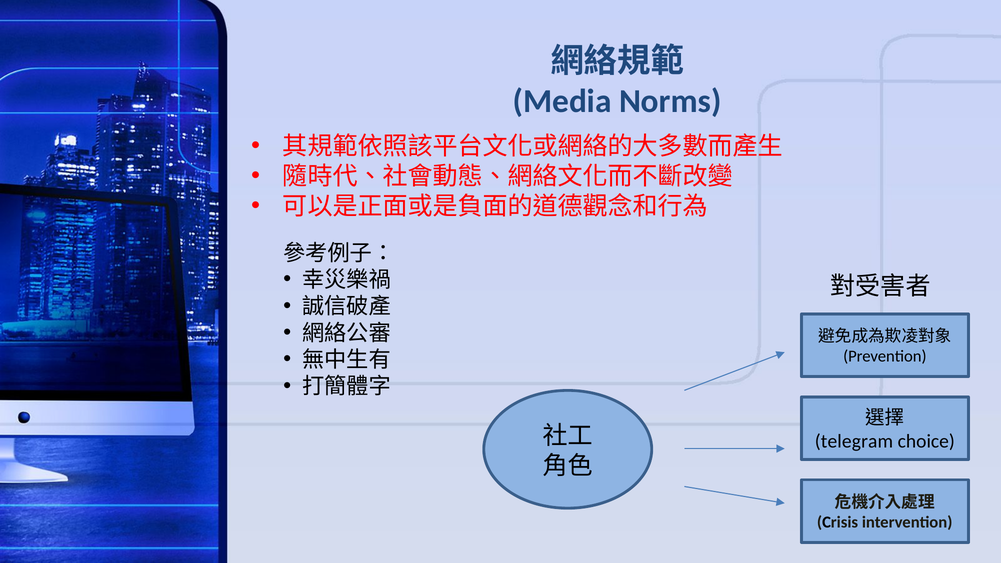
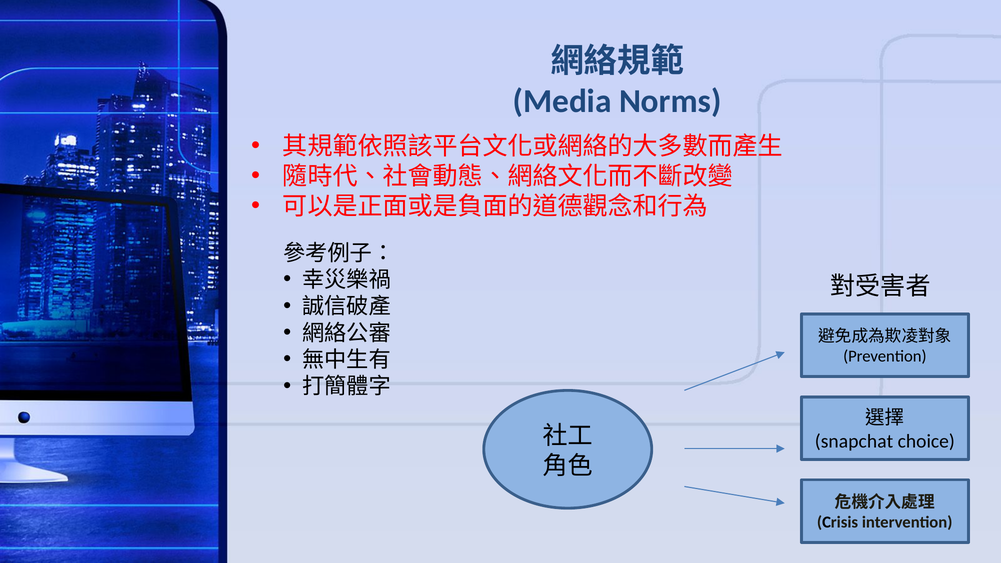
telegram: telegram -> snapchat
